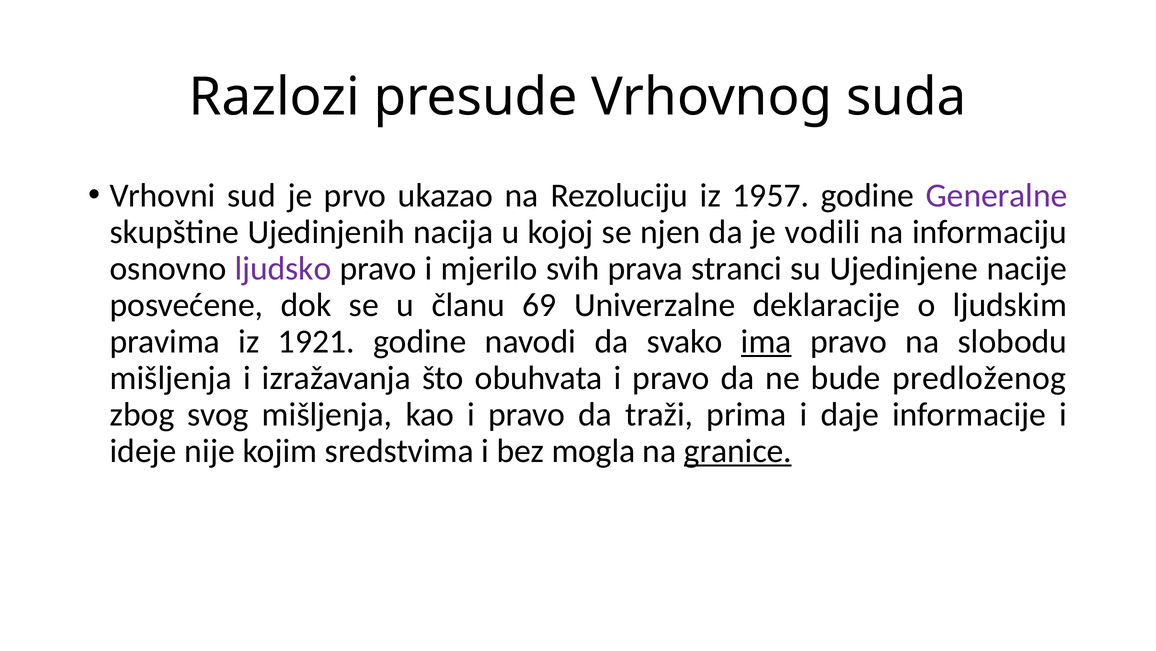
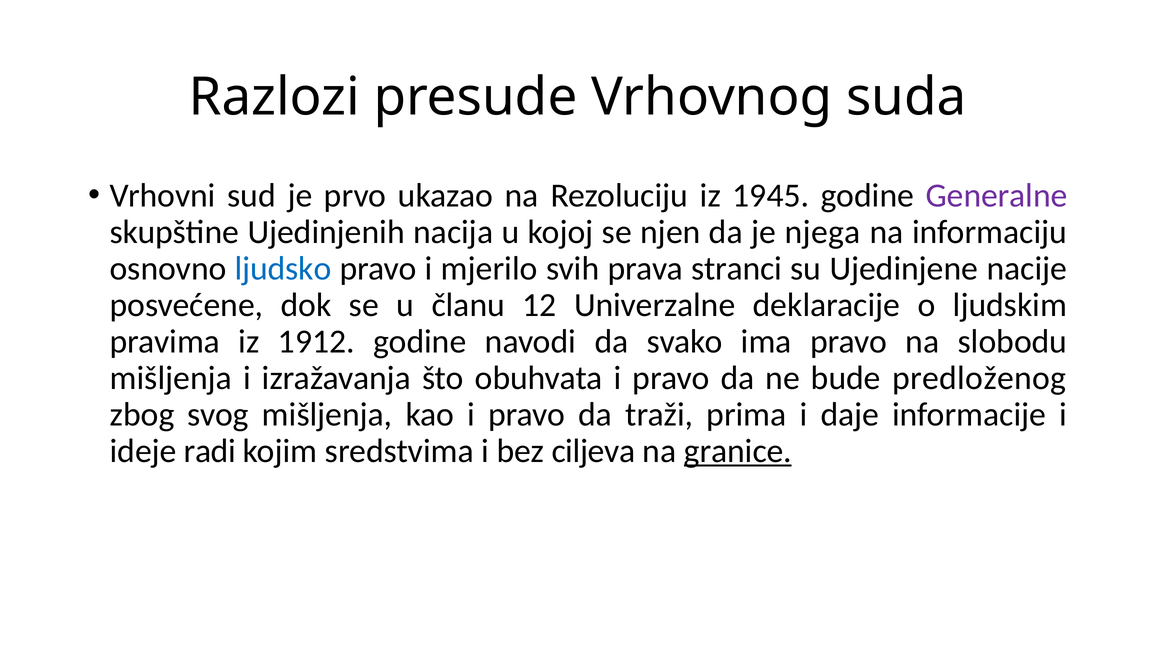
1957: 1957 -> 1945
vodili: vodili -> njega
ljudsko colour: purple -> blue
69: 69 -> 12
1921: 1921 -> 1912
ima underline: present -> none
nije: nije -> radi
mogla: mogla -> ciljeva
